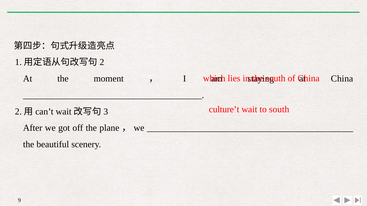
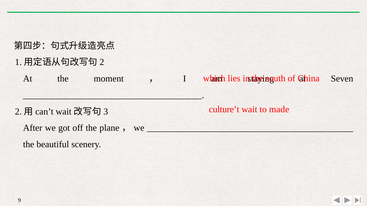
China at (342, 79): China -> Seven
to south: south -> made
